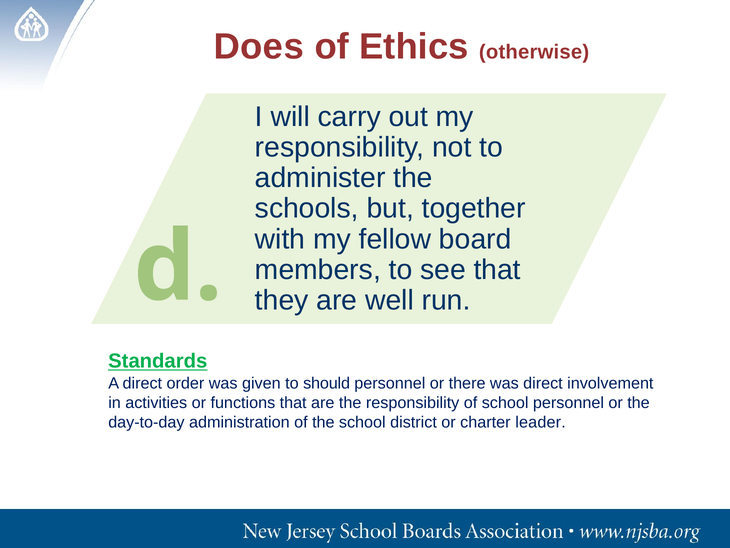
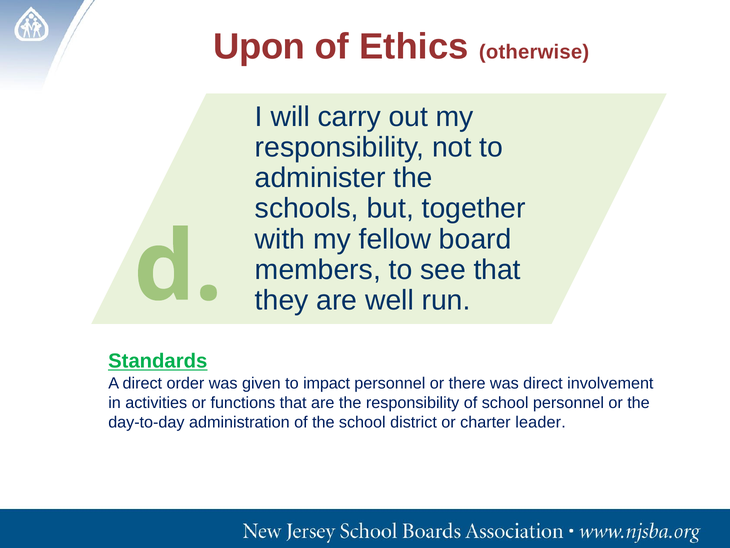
Does: Does -> Upon
should: should -> impact
